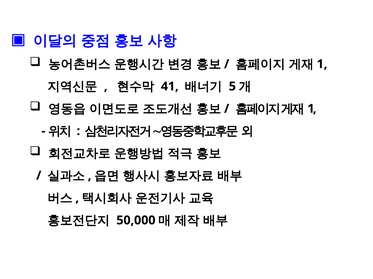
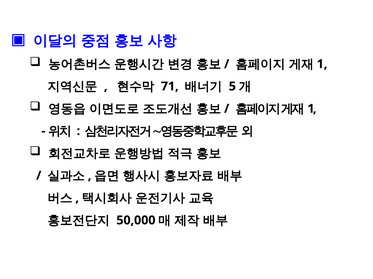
41: 41 -> 71
